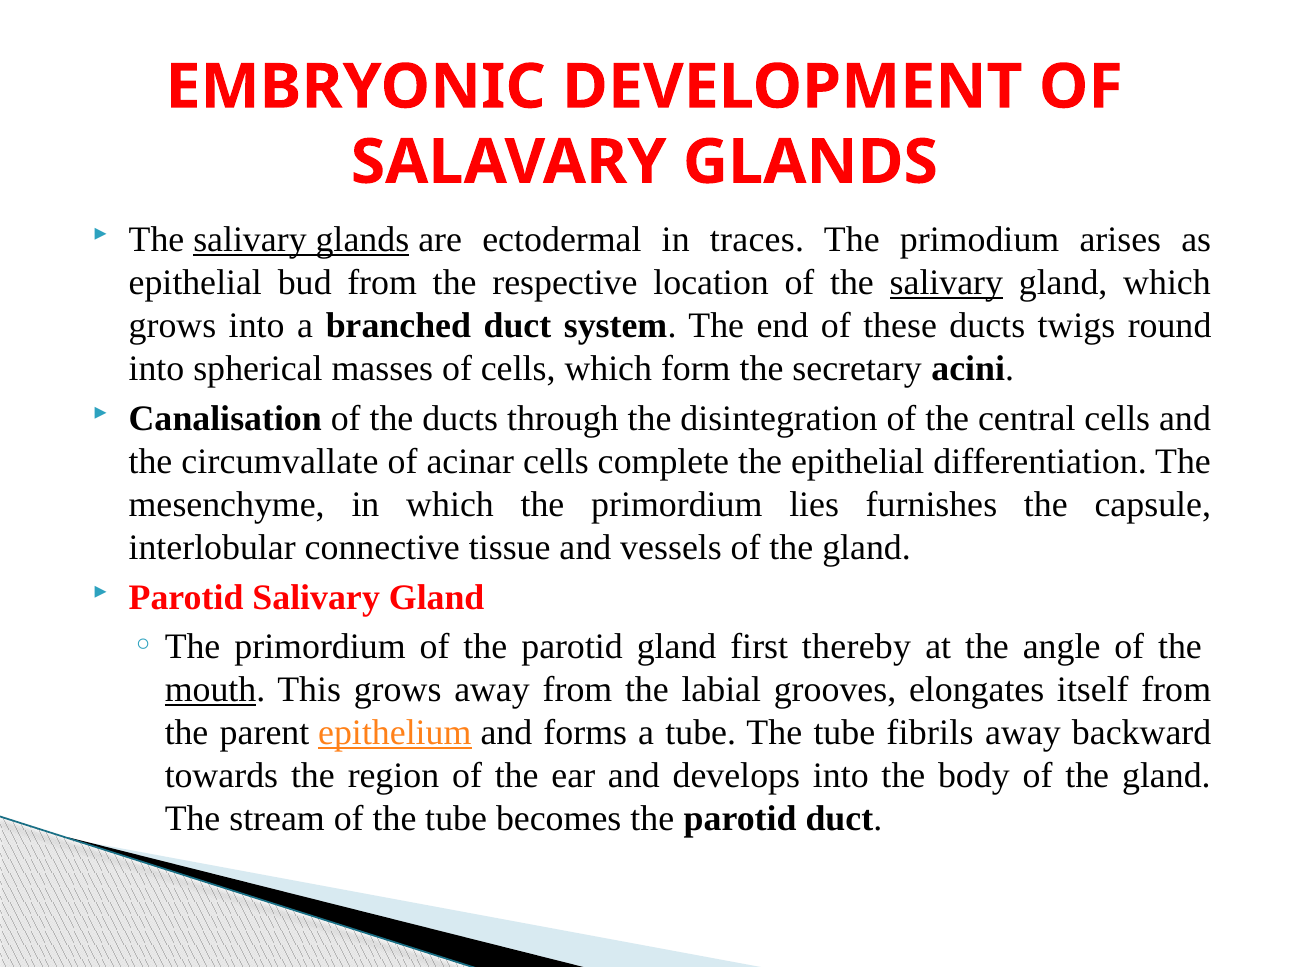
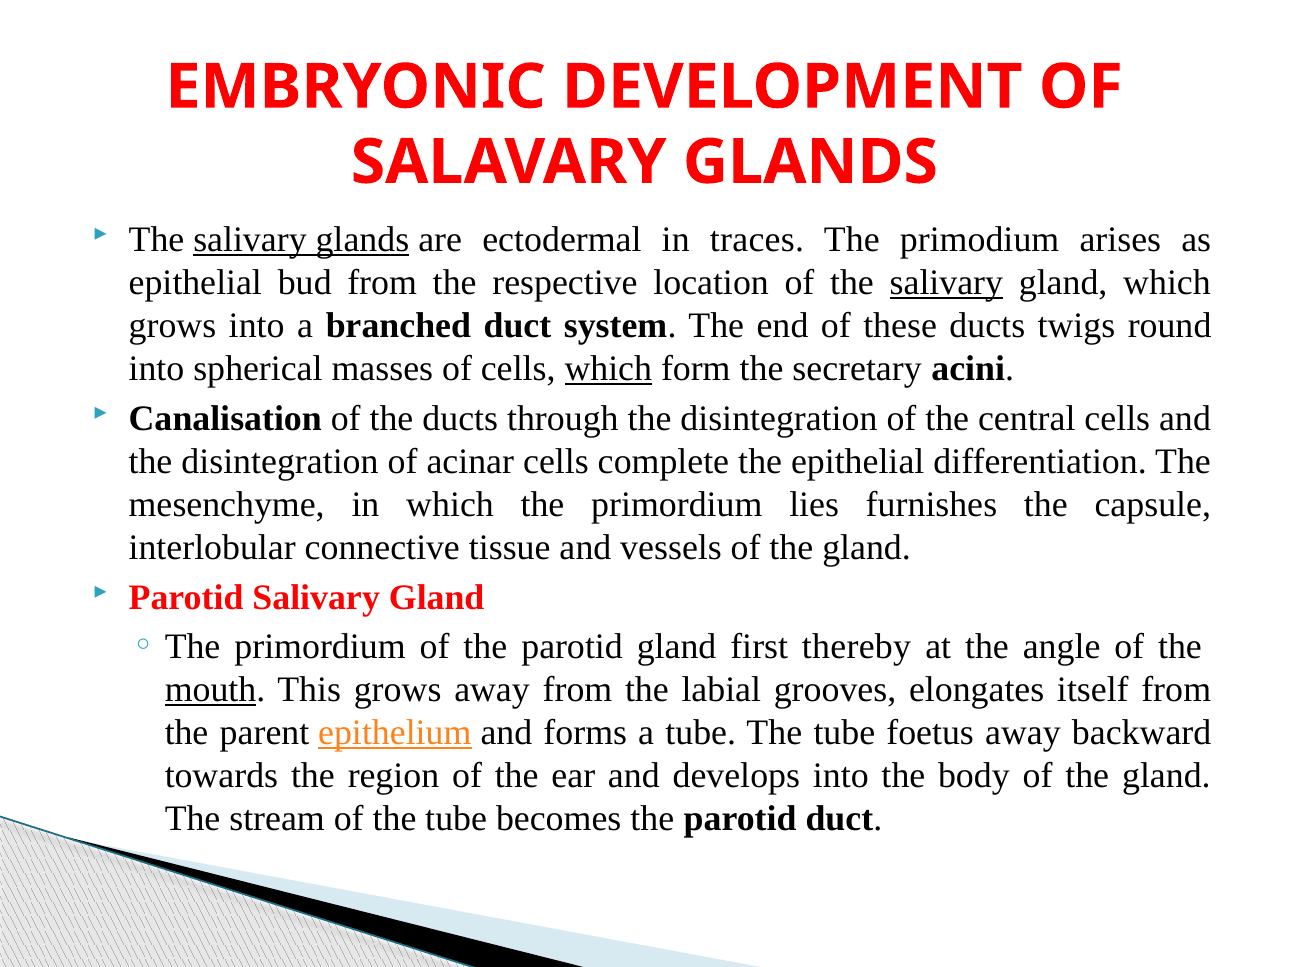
which at (608, 368) underline: none -> present
circumvallate at (280, 461): circumvallate -> disintegration
fibrils: fibrils -> foetus
